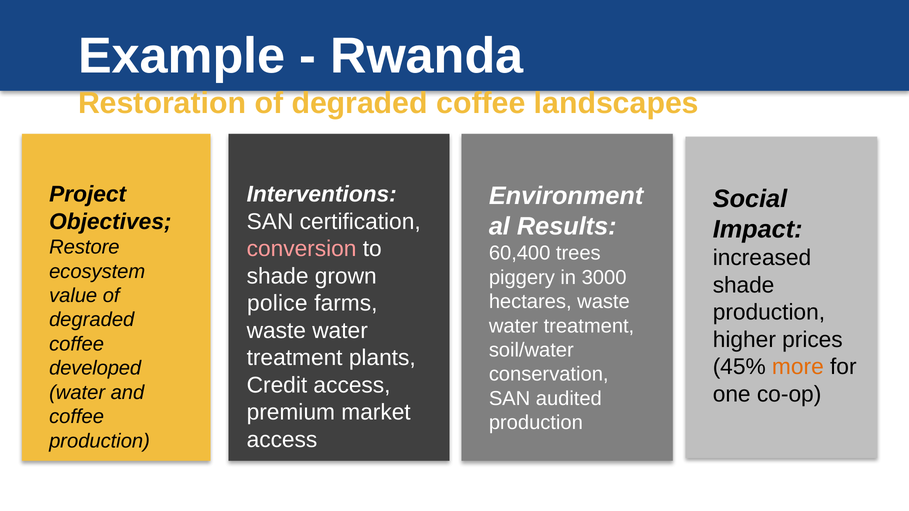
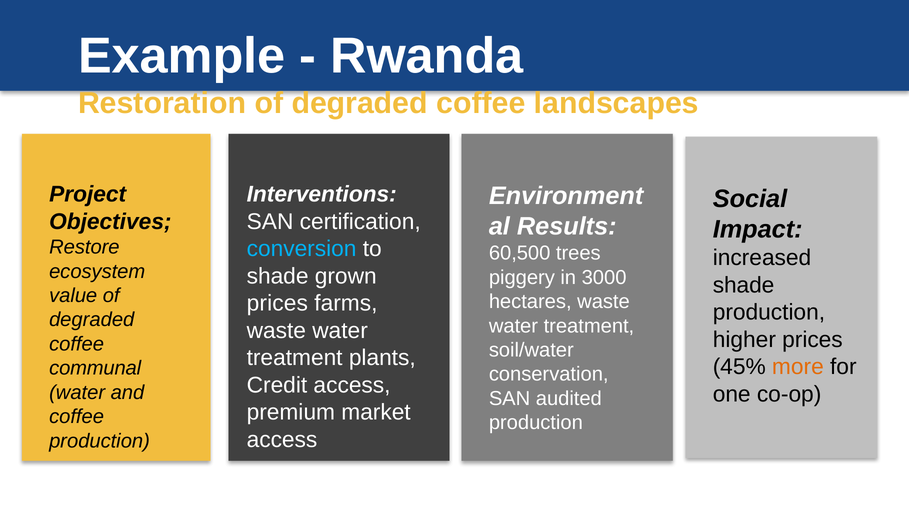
conversion colour: pink -> light blue
60,400: 60,400 -> 60,500
police at (277, 304): police -> prices
developed: developed -> communal
